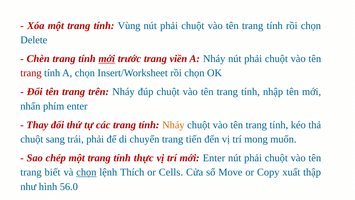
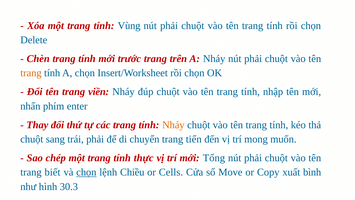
mới at (107, 59) underline: present -> none
viền: viền -> trên
trang at (31, 73) colour: red -> orange
trên: trên -> viền
mới Enter: Enter -> Tổng
Thích: Thích -> Chiều
thập: thập -> bình
56.0: 56.0 -> 30.3
